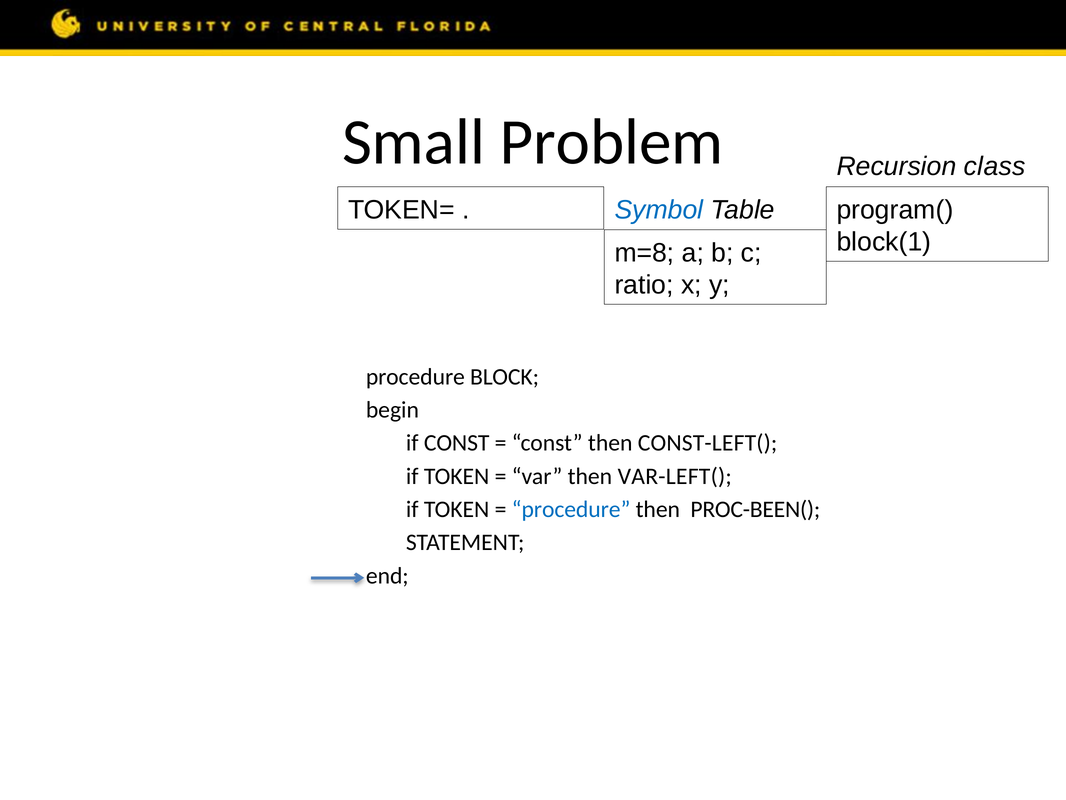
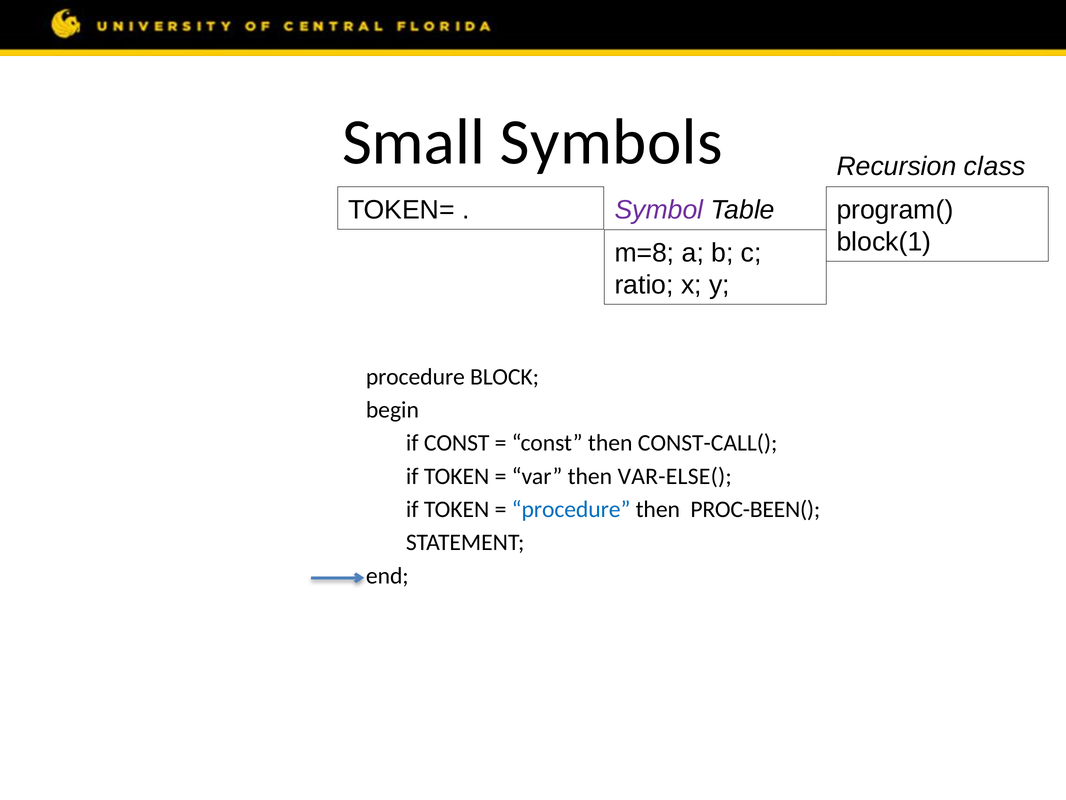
Problem: Problem -> Symbols
Symbol colour: blue -> purple
CONST-LEFT(: CONST-LEFT( -> CONST-CALL(
VAR-LEFT(: VAR-LEFT( -> VAR-ELSE(
